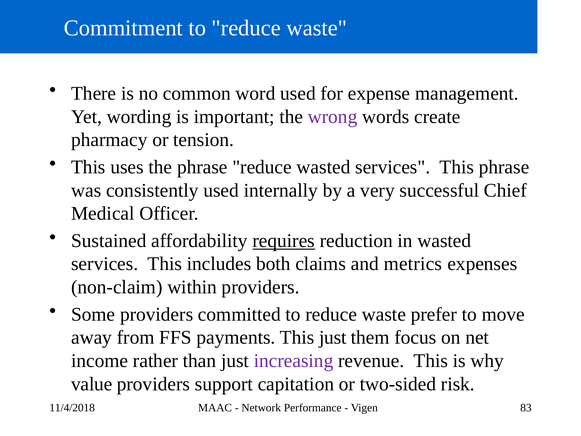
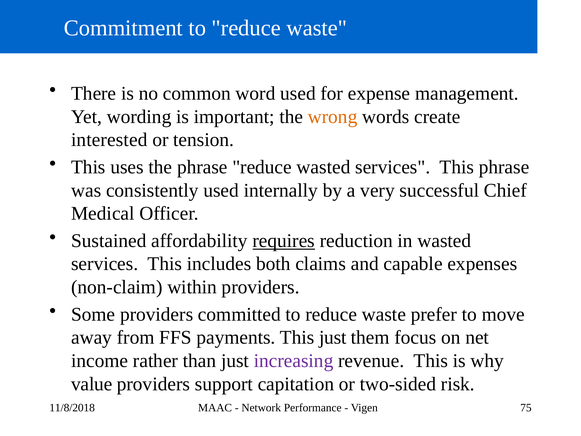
wrong colour: purple -> orange
pharmacy: pharmacy -> interested
metrics: metrics -> capable
11/4/2018: 11/4/2018 -> 11/8/2018
83: 83 -> 75
